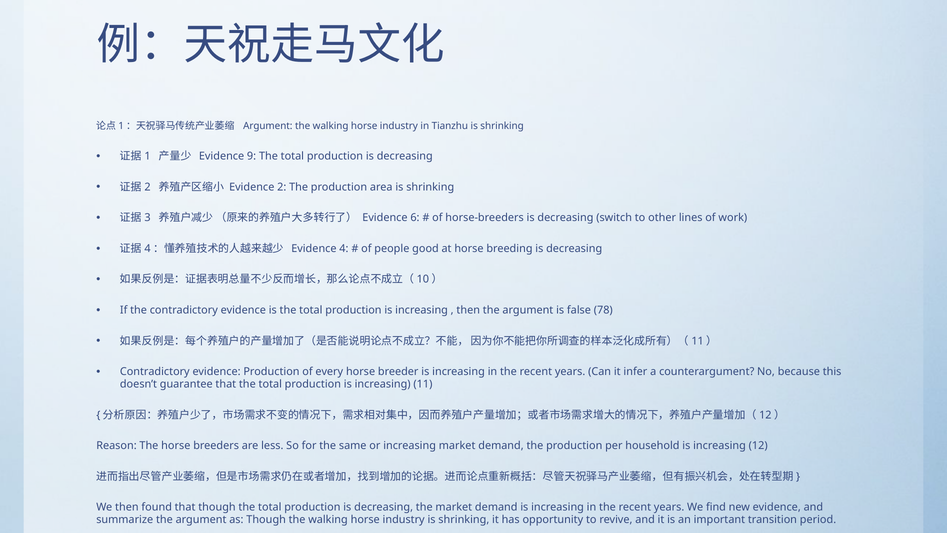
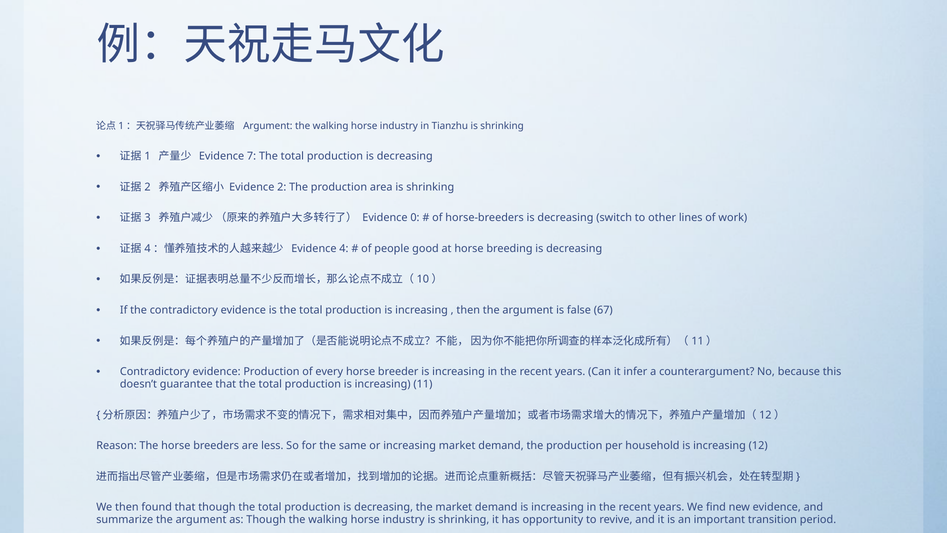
9: 9 -> 7
6: 6 -> 0
78: 78 -> 67
